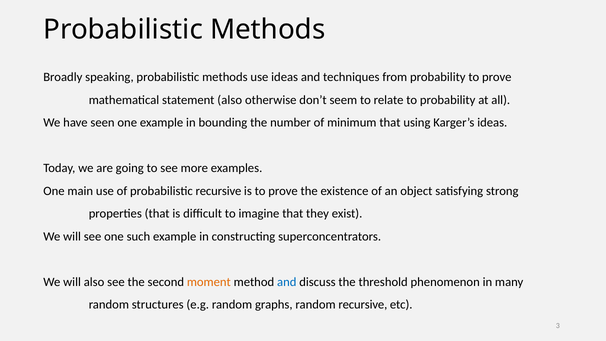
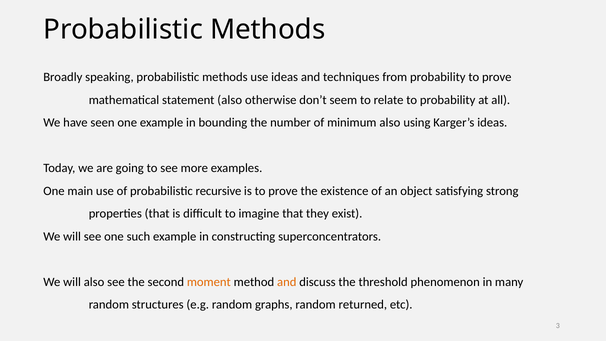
minimum that: that -> also
and at (287, 282) colour: blue -> orange
random recursive: recursive -> returned
